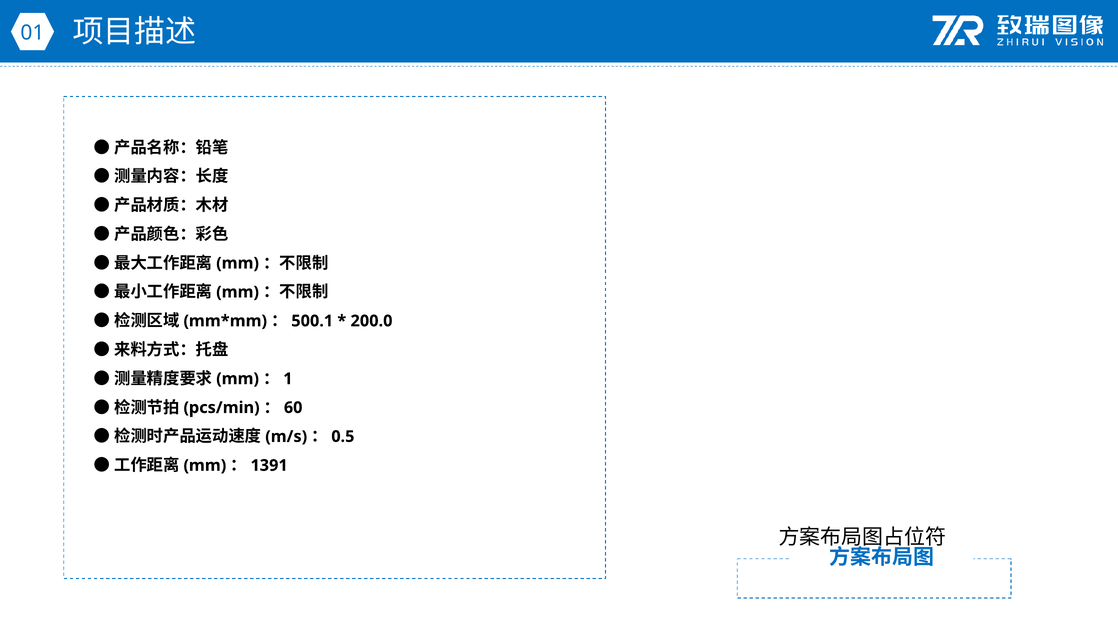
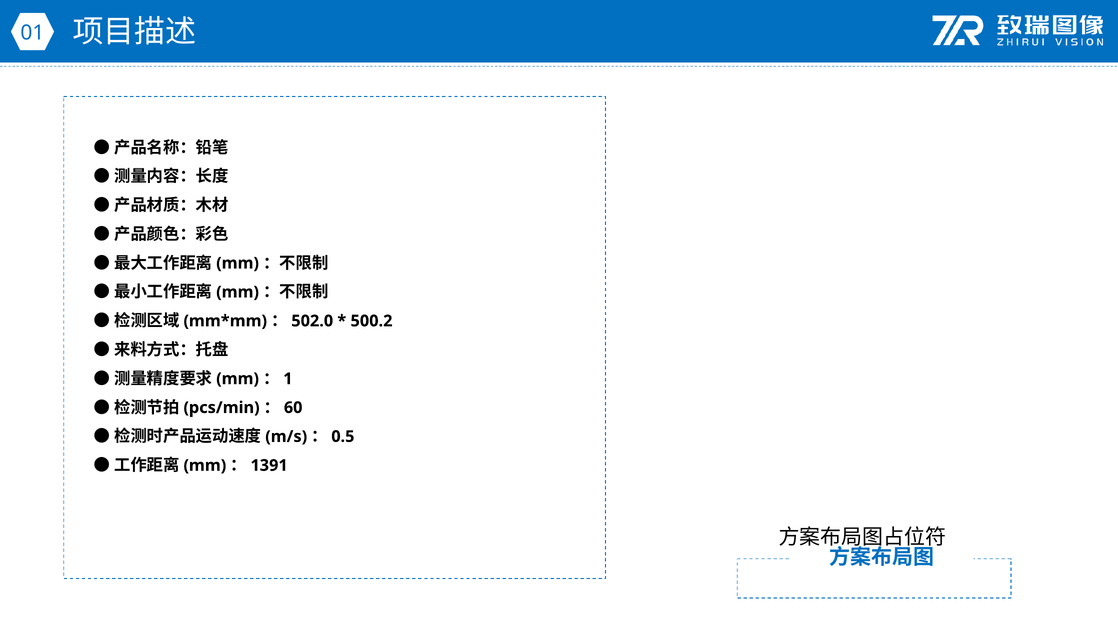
500.1: 500.1 -> 502.0
200.0: 200.0 -> 500.2
